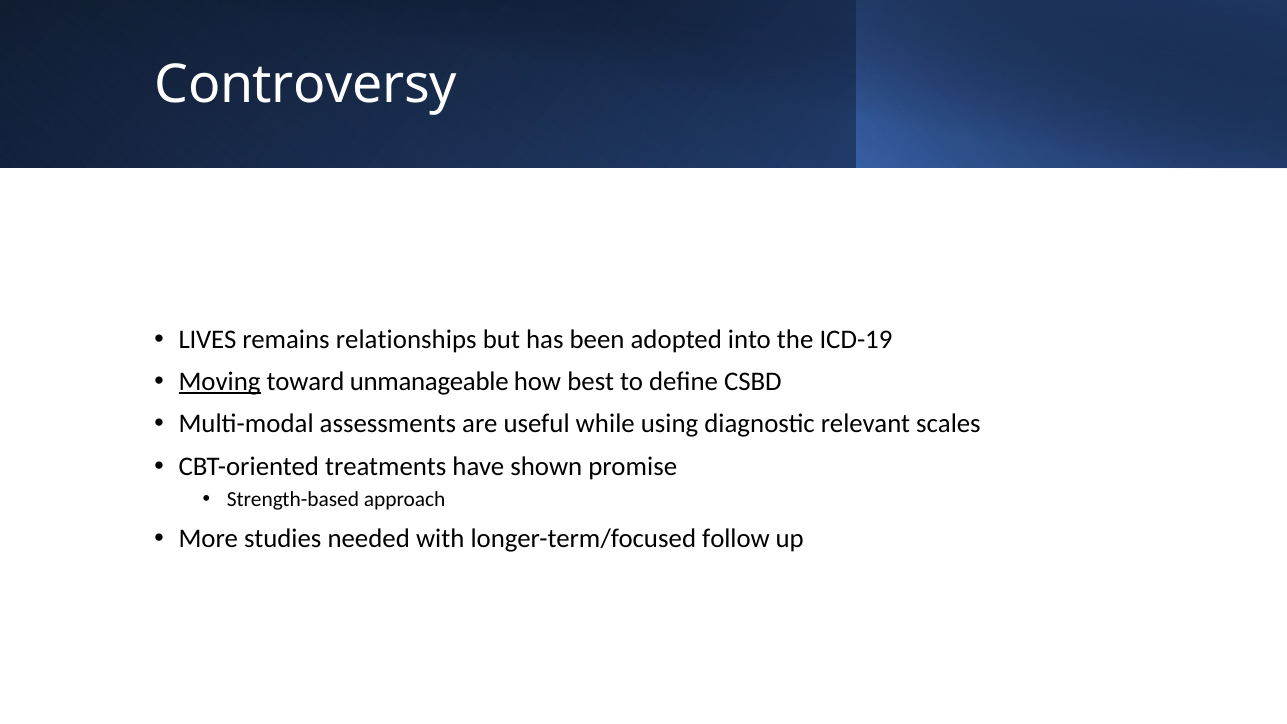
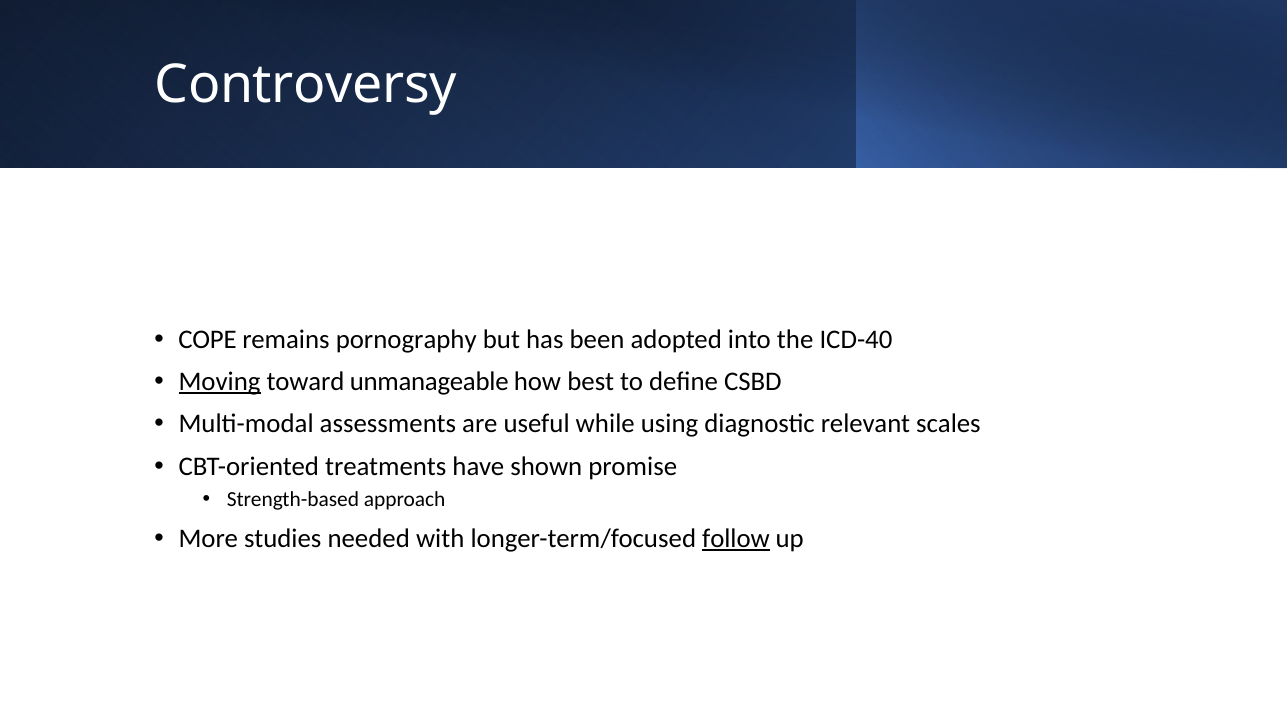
LIVES: LIVES -> COPE
relationships: relationships -> pornography
ICD-19: ICD-19 -> ICD-40
follow underline: none -> present
